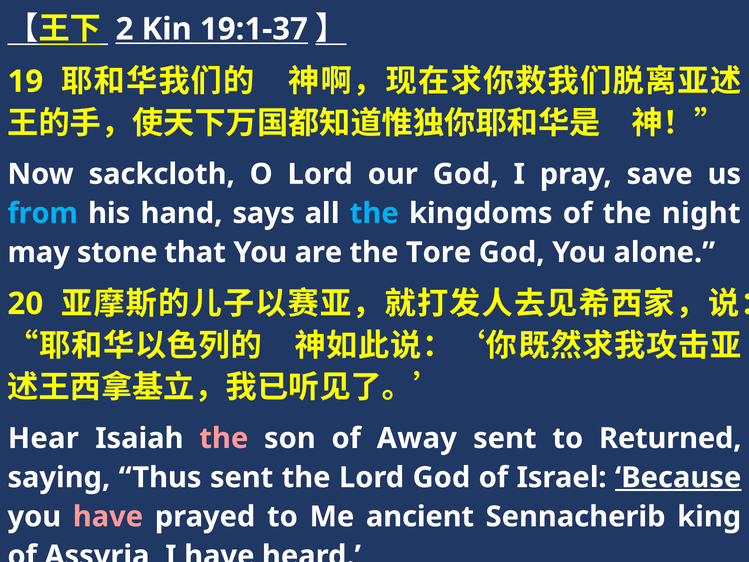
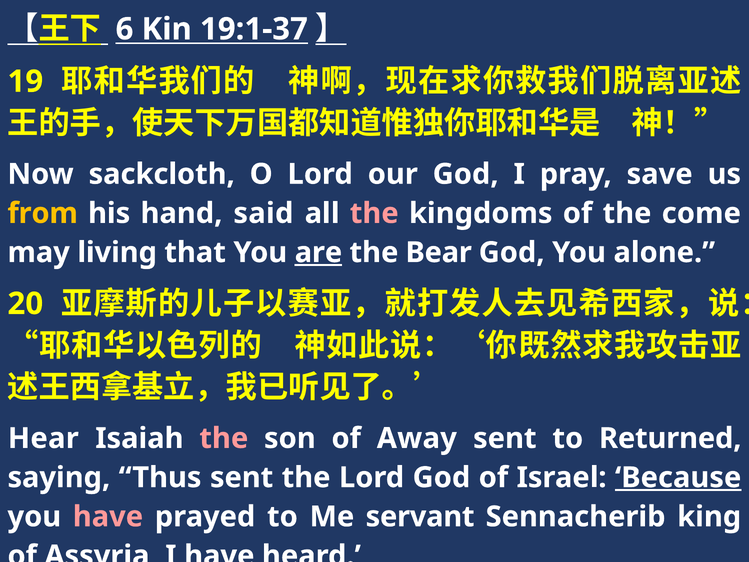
2: 2 -> 6
from colour: light blue -> yellow
says: says -> said
the at (374, 213) colour: light blue -> pink
night: night -> come
stone: stone -> living
are underline: none -> present
Tore: Tore -> Bear
ancient: ancient -> servant
